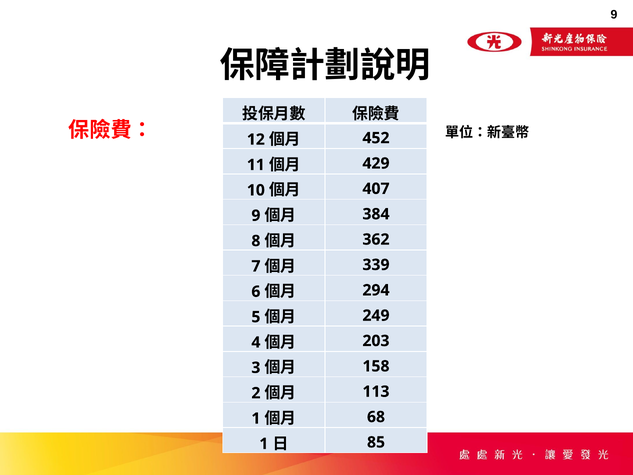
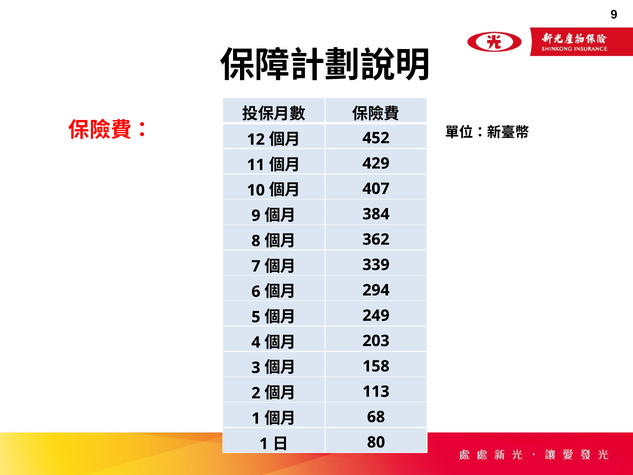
85: 85 -> 80
